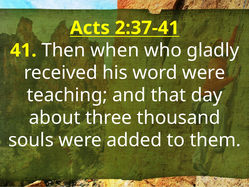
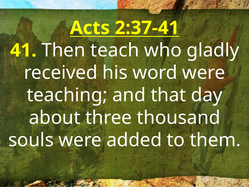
when: when -> teach
